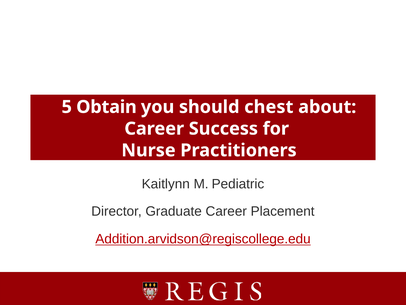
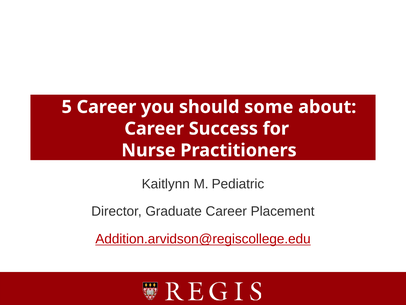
5 Obtain: Obtain -> Career
chest: chest -> some
